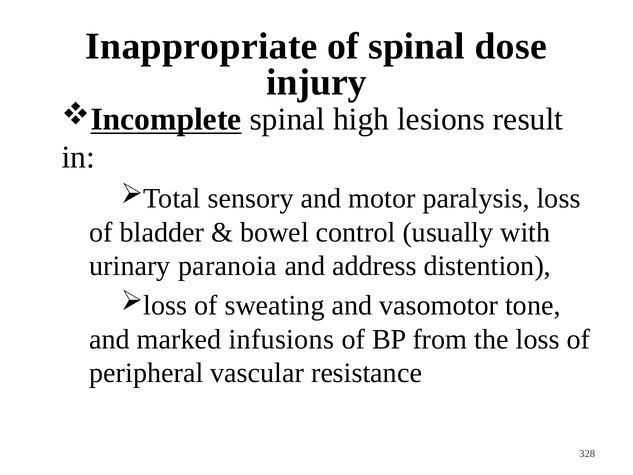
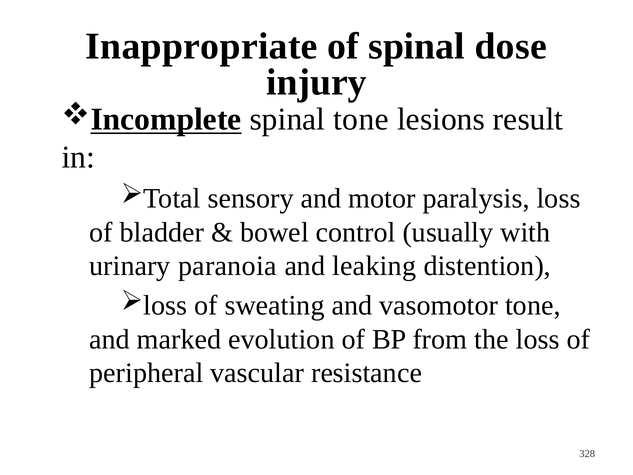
spinal high: high -> tone
address: address -> leaking
infusions: infusions -> evolution
